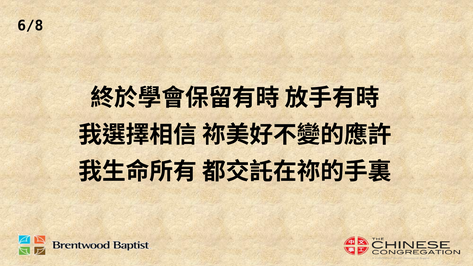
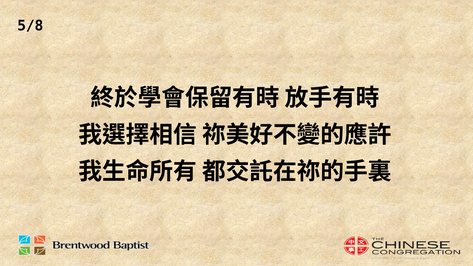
6/8: 6/8 -> 5/8
